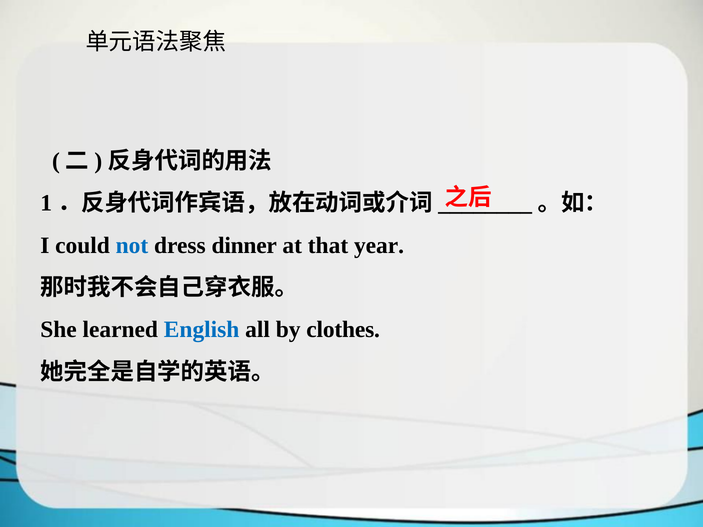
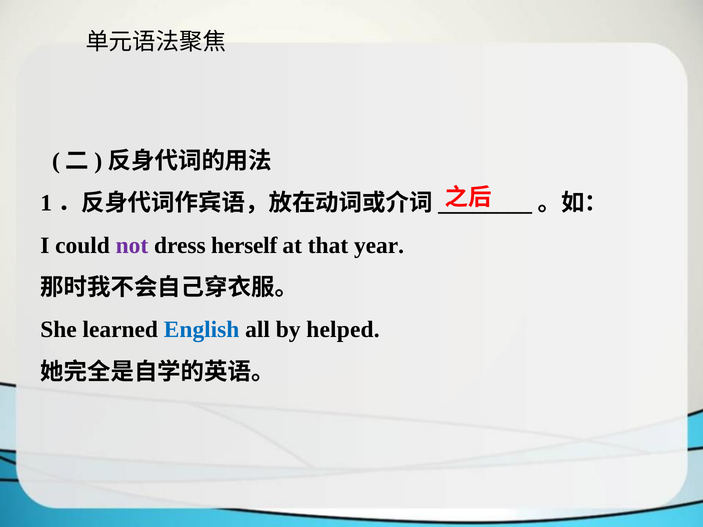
not colour: blue -> purple
dinner: dinner -> herself
clothes: clothes -> helped
